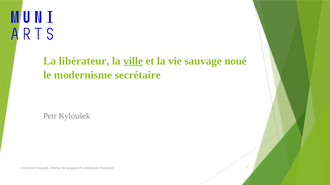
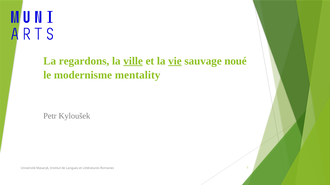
libérateur: libérateur -> regardons
vie underline: none -> present
secrétaire: secrétaire -> mentality
